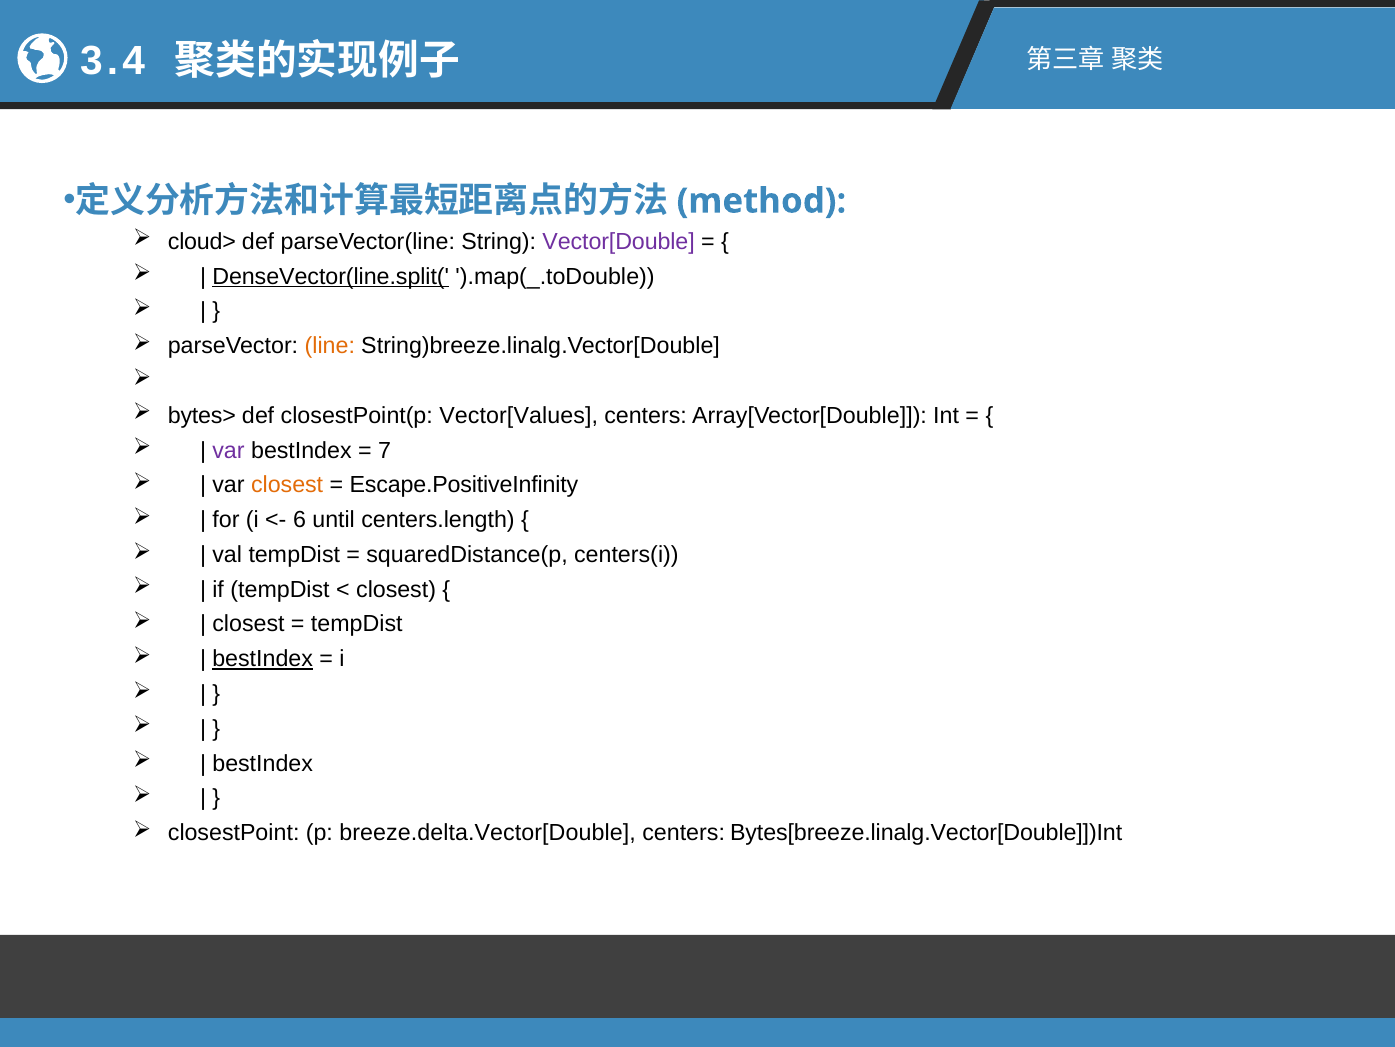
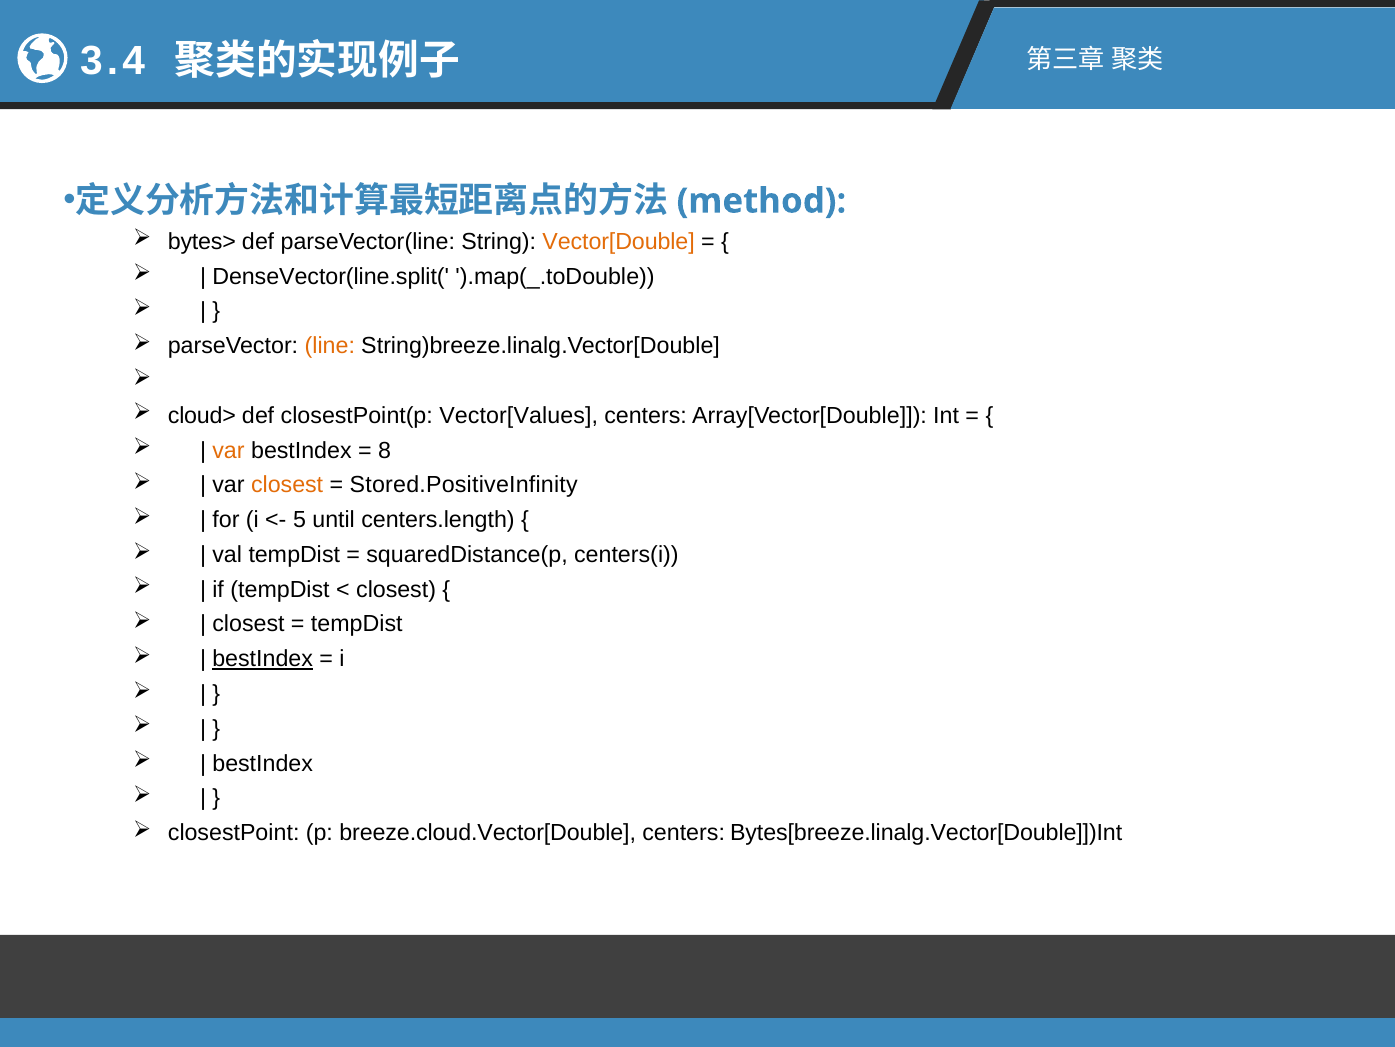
cloud>: cloud> -> bytes>
Vector[Double colour: purple -> orange
DenseVector(line.split( underline: present -> none
bytes>: bytes> -> cloud>
var at (228, 450) colour: purple -> orange
7: 7 -> 8
Escape.PositiveInfinity: Escape.PositiveInfinity -> Stored.PositiveInfinity
6: 6 -> 5
breeze.delta.Vector[Double: breeze.delta.Vector[Double -> breeze.cloud.Vector[Double
